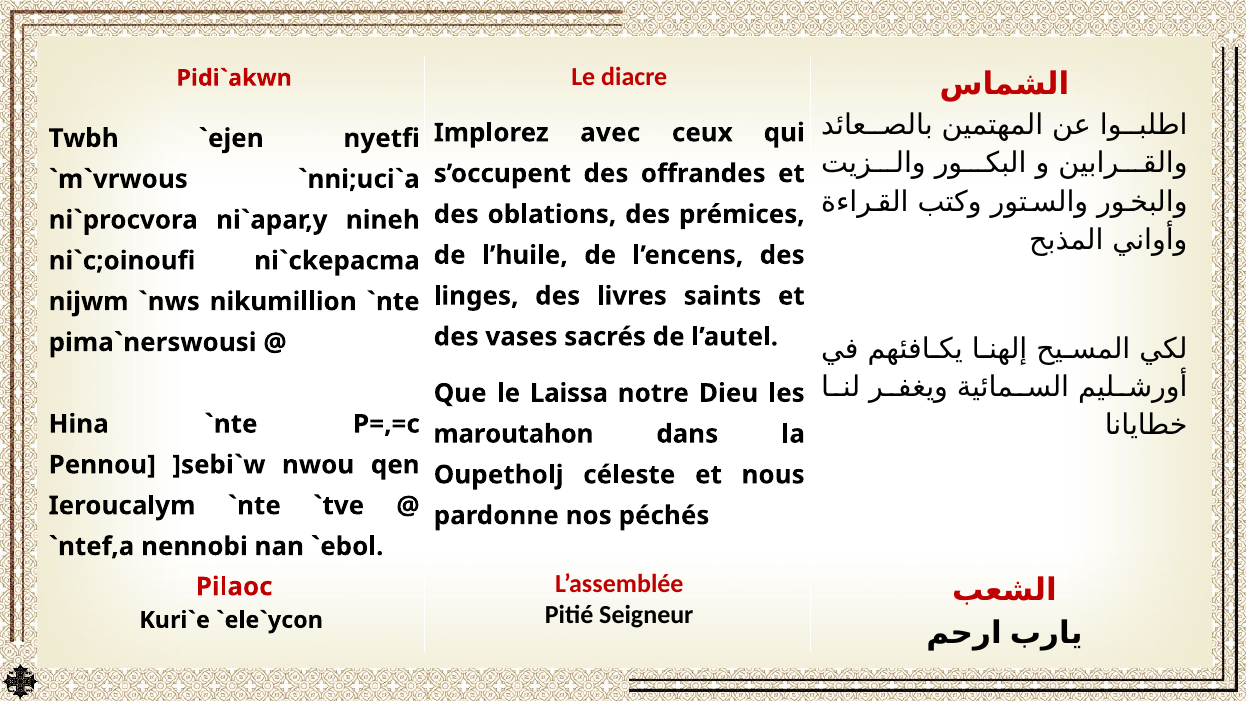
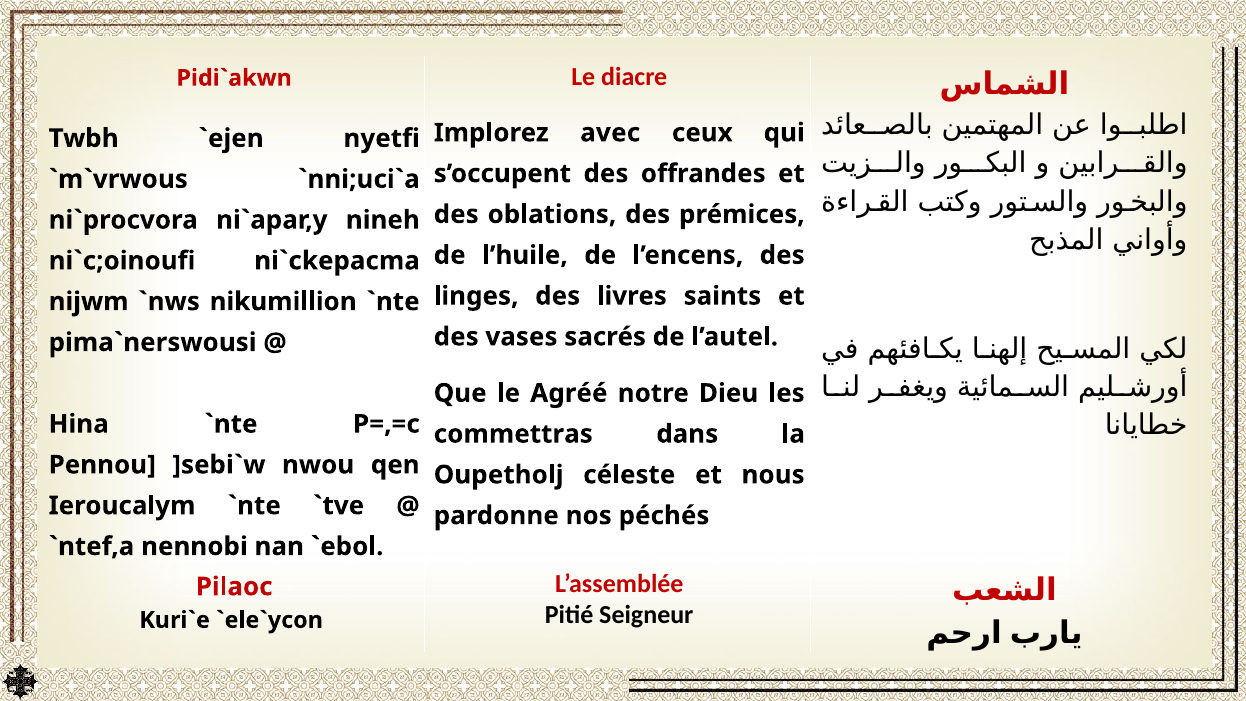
Laissa: Laissa -> Agréé
maroutahon: maroutahon -> commettras
